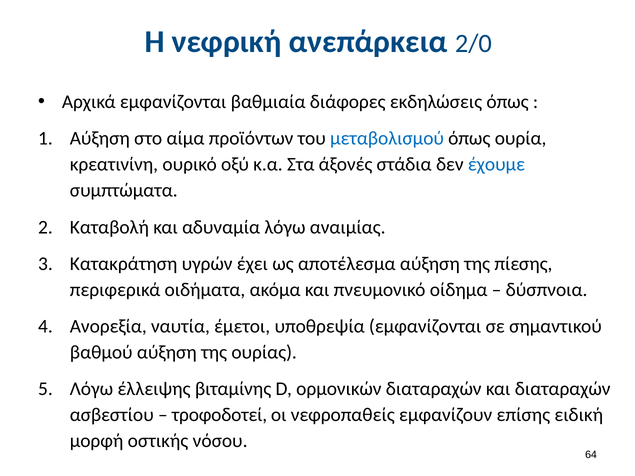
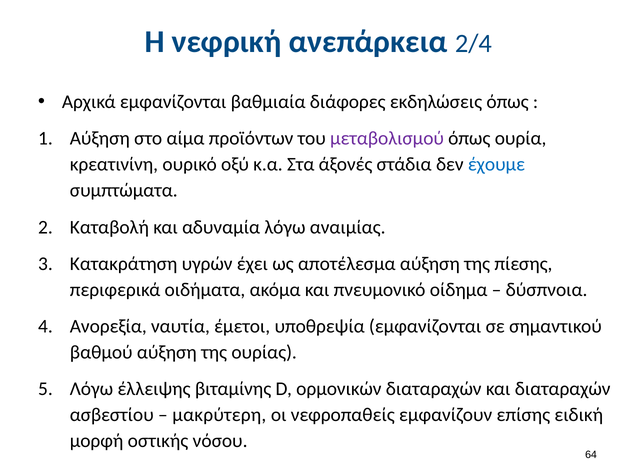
2/0: 2/0 -> 2/4
μεταβολισμού colour: blue -> purple
τροφοδοτεί: τροφοδοτεί -> μακρύτερη
